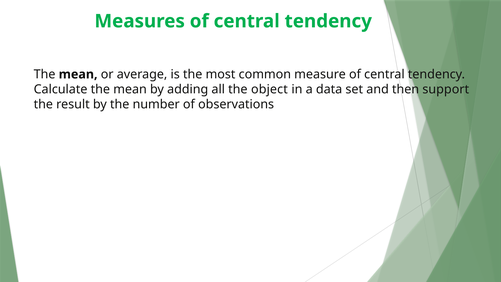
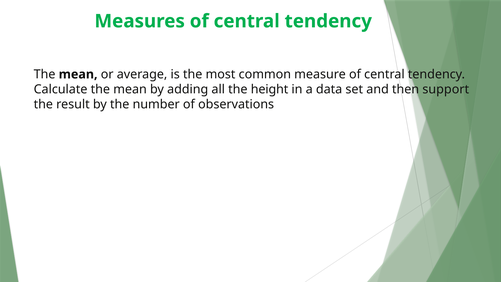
object: object -> height
